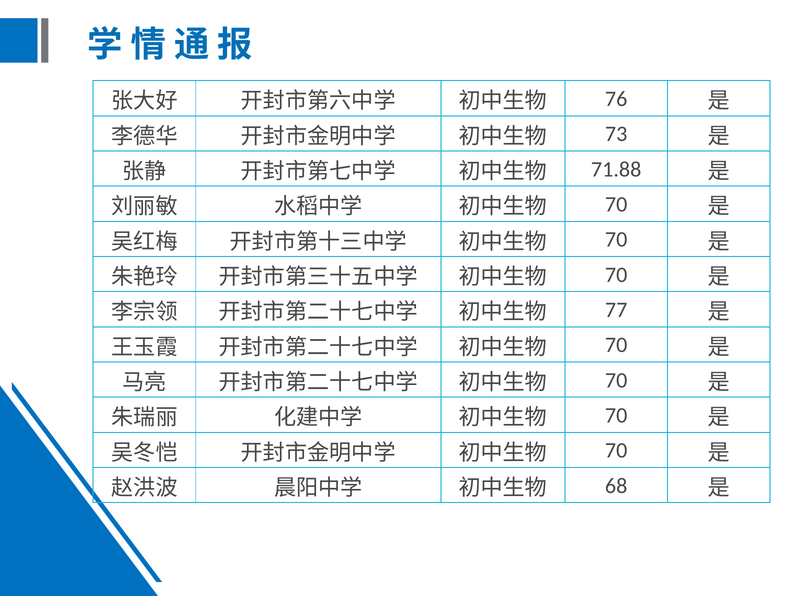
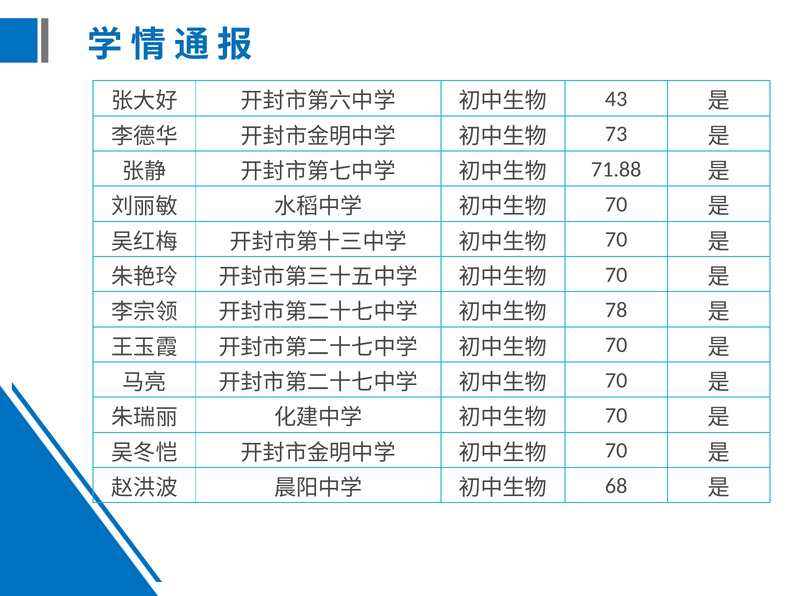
76: 76 -> 43
77: 77 -> 78
